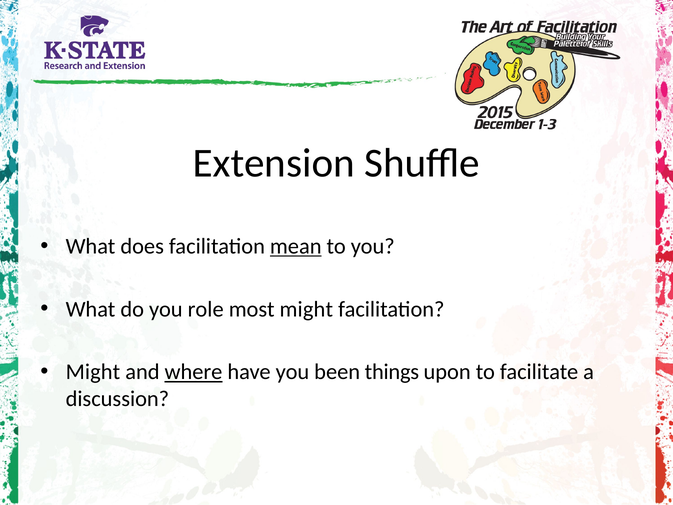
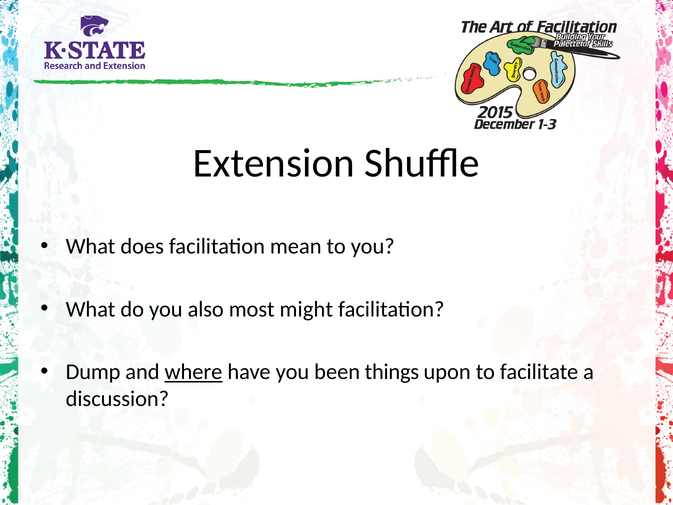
mean underline: present -> none
role: role -> also
Might at (93, 372): Might -> Dump
